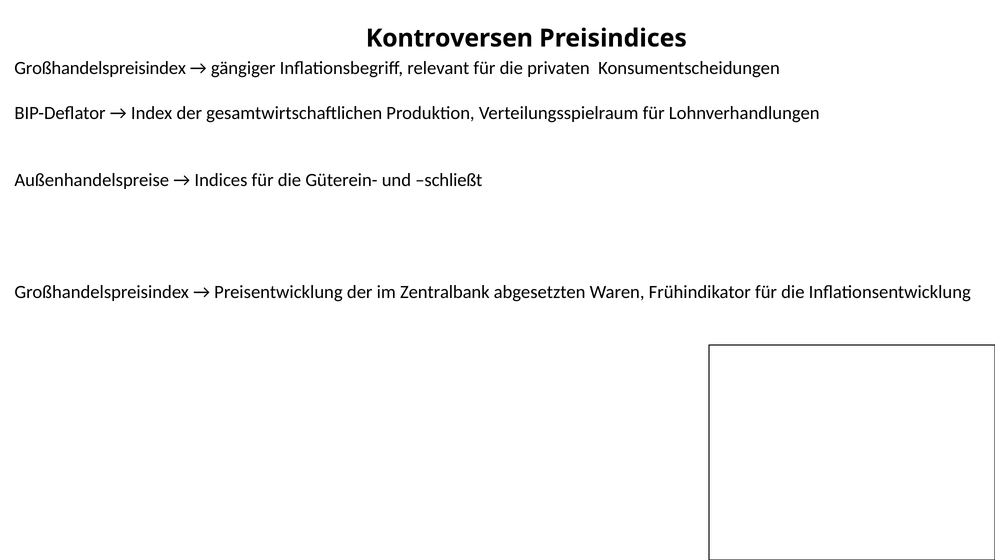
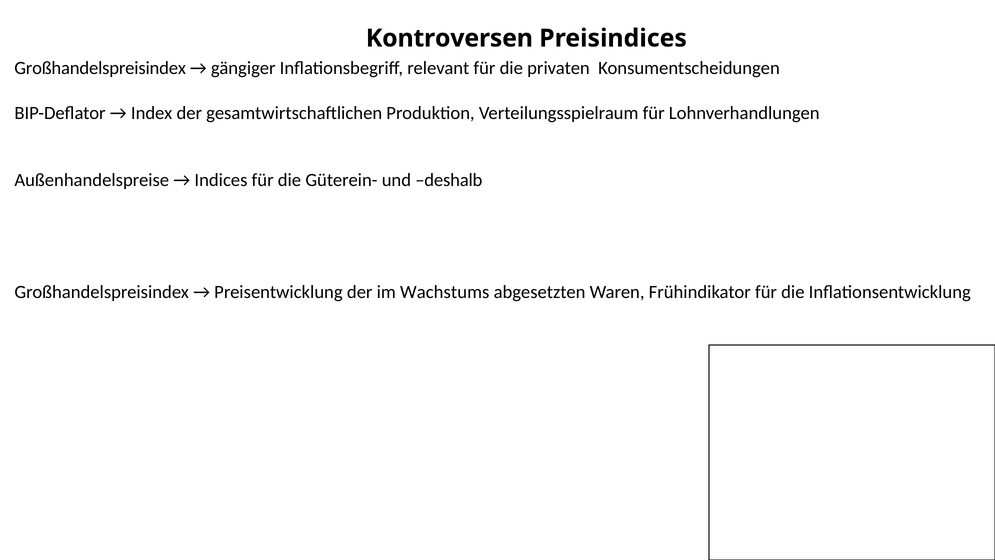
schließt: schließt -> deshalb
Zentralbank: Zentralbank -> Wachstums
